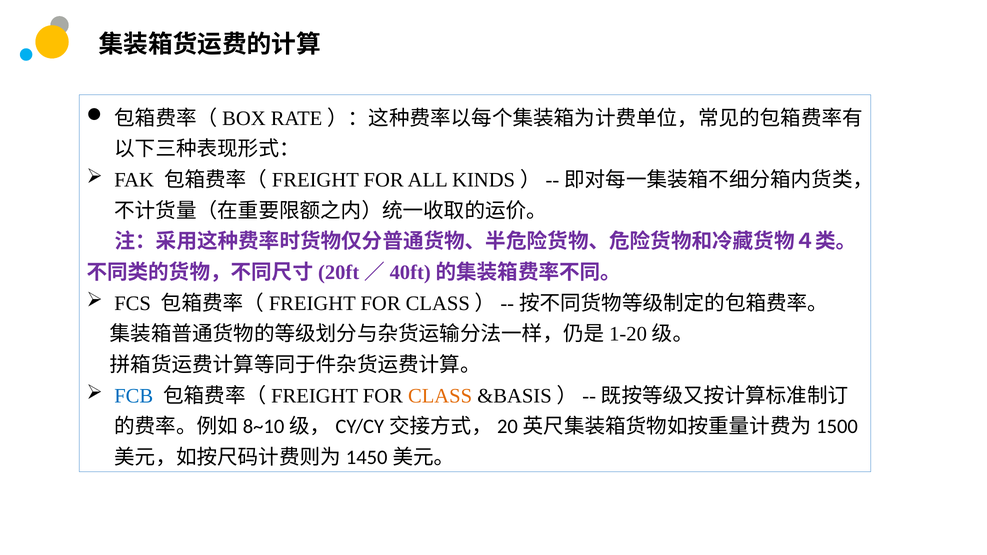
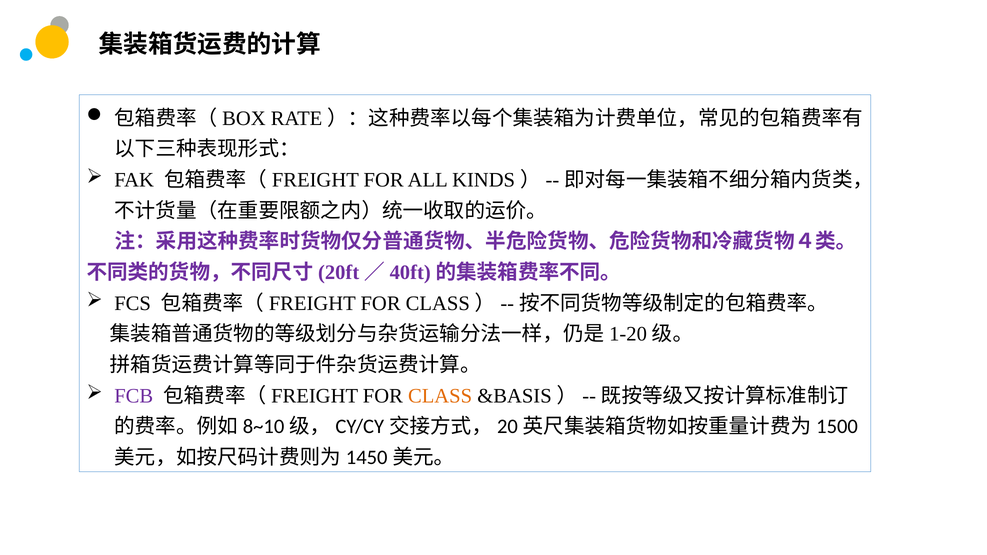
FCB colour: blue -> purple
